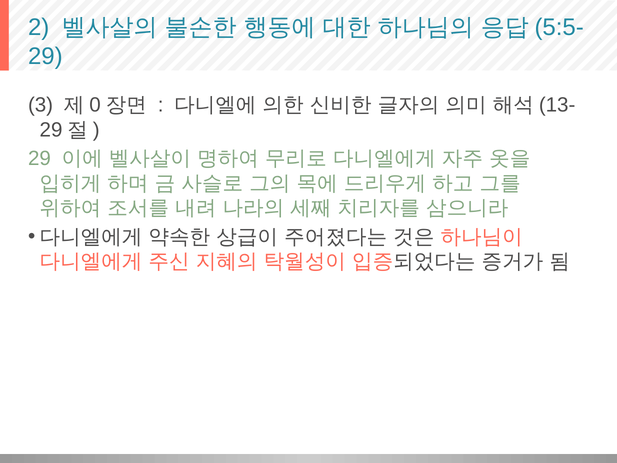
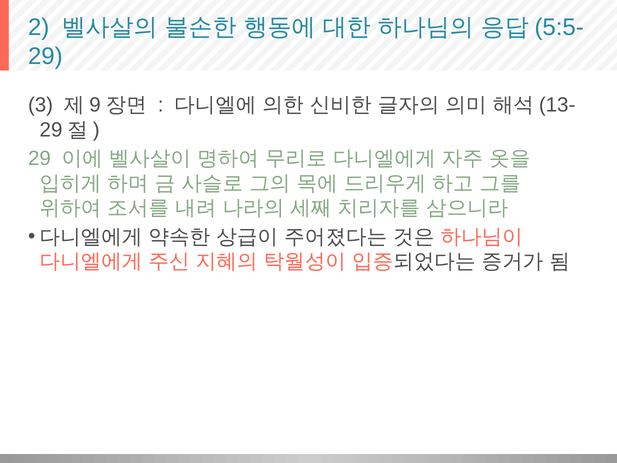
0: 0 -> 9
